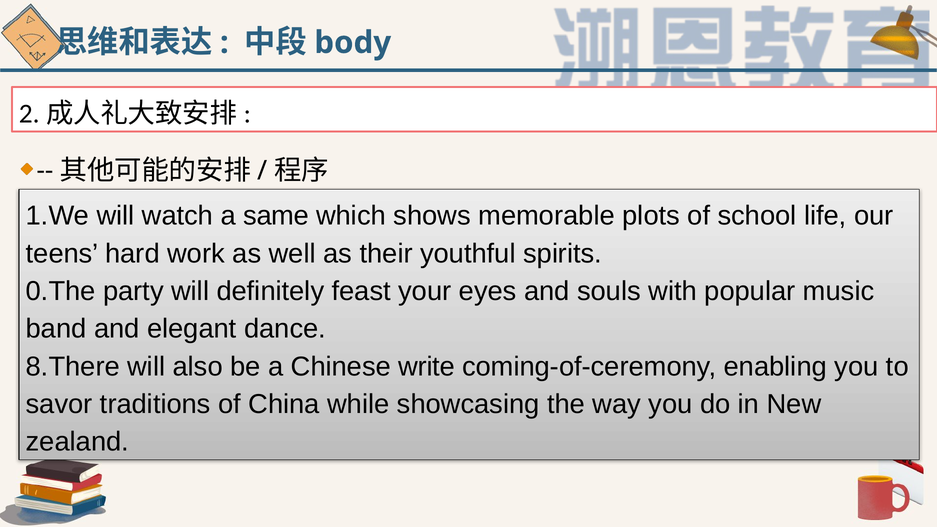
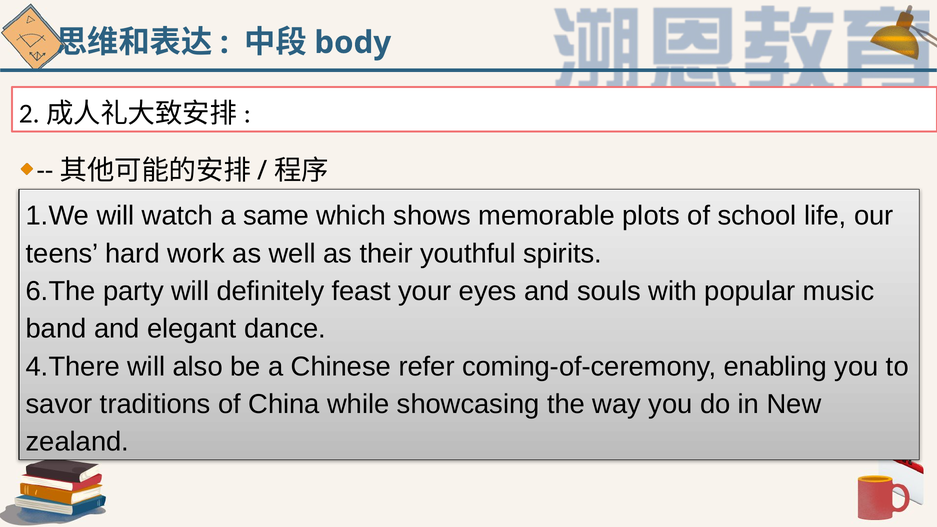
0.The: 0.The -> 6.The
8.There: 8.There -> 4.There
write: write -> refer
